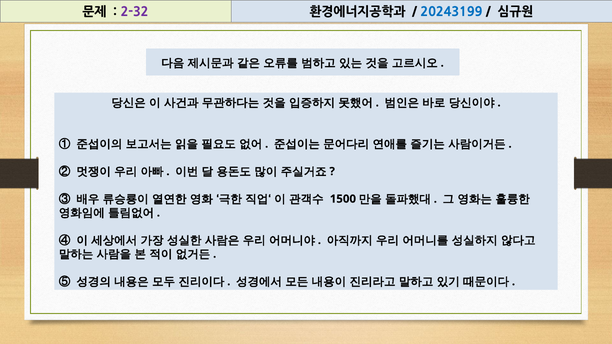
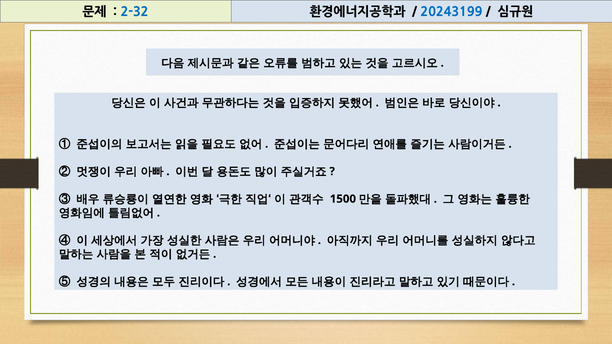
2-32 colour: purple -> blue
